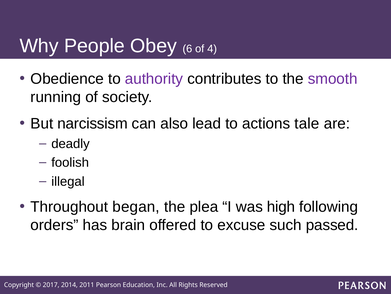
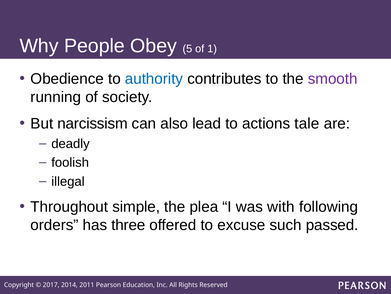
6: 6 -> 5
4: 4 -> 1
authority colour: purple -> blue
began: began -> simple
high: high -> with
brain: brain -> three
